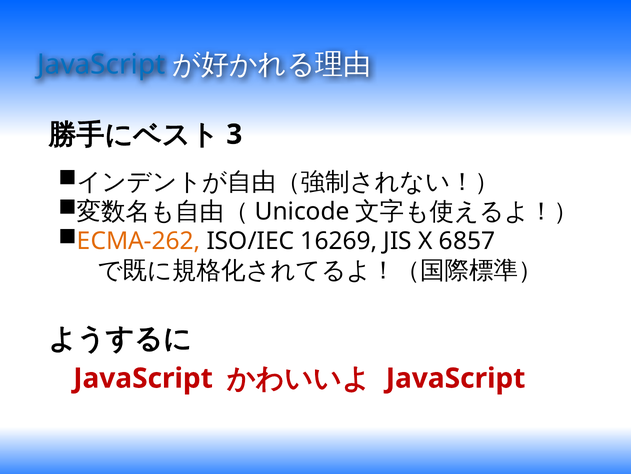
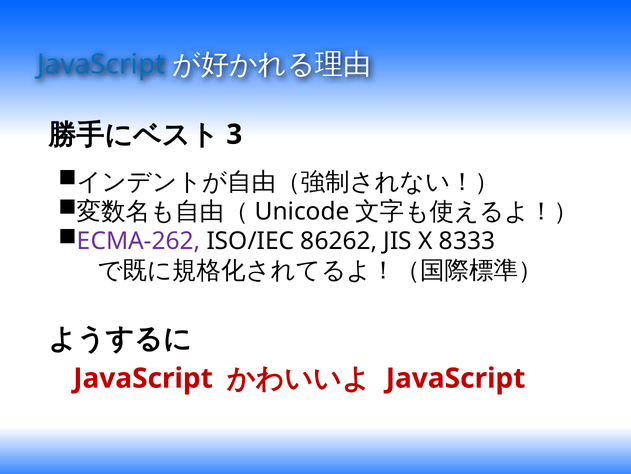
ECMA-262 colour: orange -> purple
16269: 16269 -> 86262
6857: 6857 -> 8333
